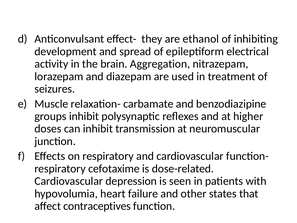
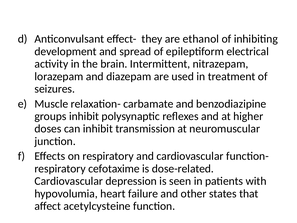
Aggregation: Aggregation -> Intermittent
contraceptives: contraceptives -> acetylcysteine
